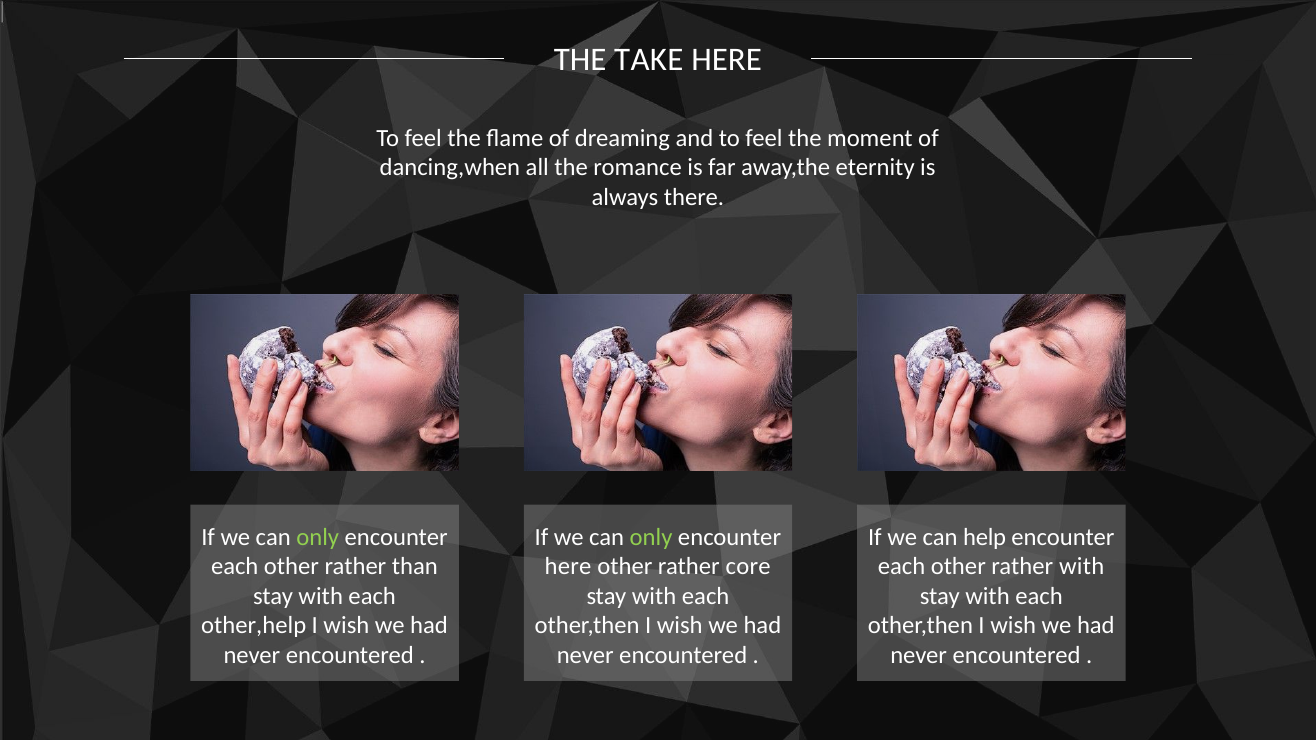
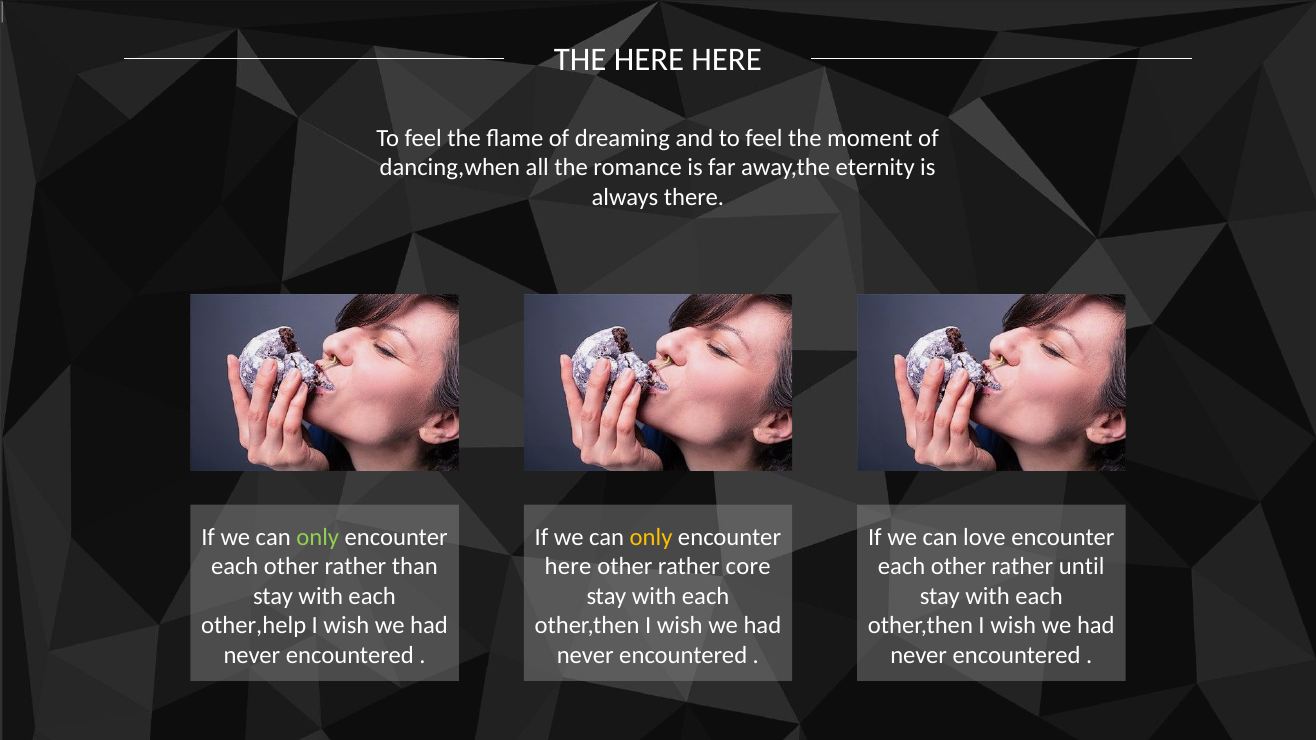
THE TAKE: TAKE -> HERE
only at (651, 537) colour: light green -> yellow
help: help -> love
rather with: with -> until
